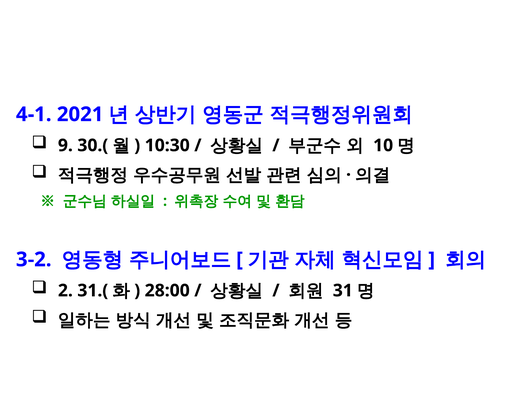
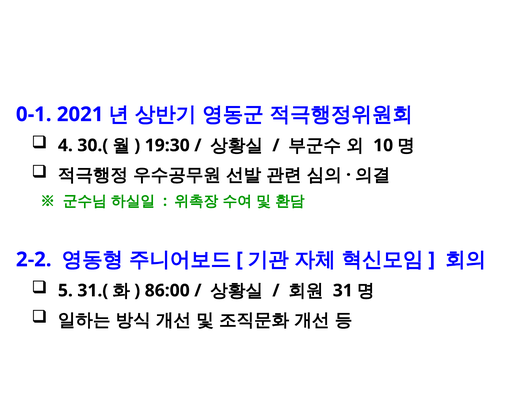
4-1: 4-1 -> 0-1
9: 9 -> 4
10:30: 10:30 -> 19:30
3-2: 3-2 -> 2-2
2: 2 -> 5
28:00: 28:00 -> 86:00
